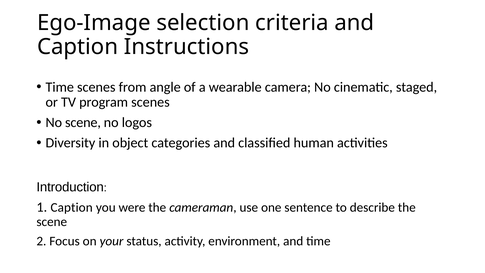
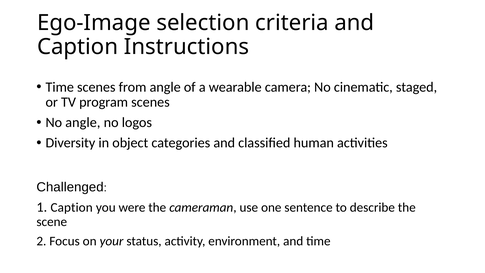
No scene: scene -> angle
Introduction: Introduction -> Challenged
